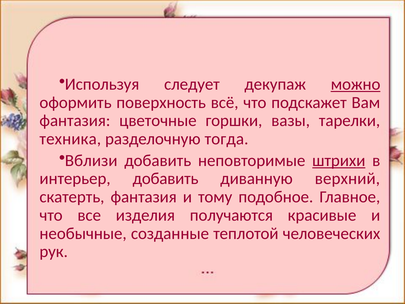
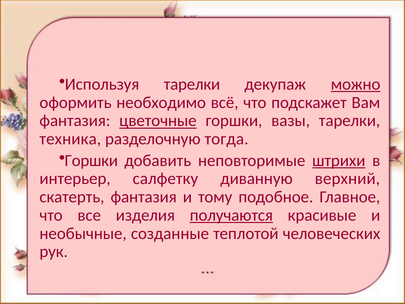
Используя следует: следует -> тарелки
поверхность: поверхность -> необходимо
цветочные underline: none -> present
Вблизи at (91, 160): Вблизи -> Горшки
интерьер добавить: добавить -> салфетку
получаются underline: none -> present
